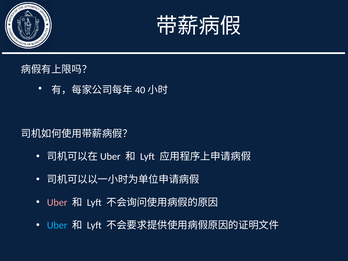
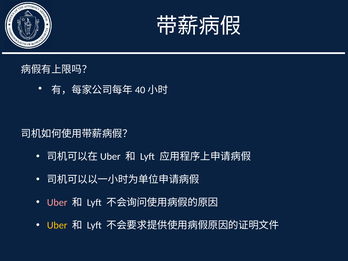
Uber at (57, 225) colour: light blue -> yellow
